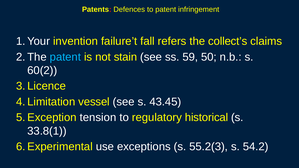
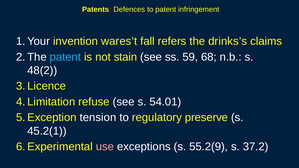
failure’t: failure’t -> wares’t
collect’s: collect’s -> drinks’s
50: 50 -> 68
60(2: 60(2 -> 48(2
vessel: vessel -> refuse
43.45: 43.45 -> 54.01
historical: historical -> preserve
33.8(1: 33.8(1 -> 45.2(1
use colour: white -> pink
55.2(3: 55.2(3 -> 55.2(9
54.2: 54.2 -> 37.2
